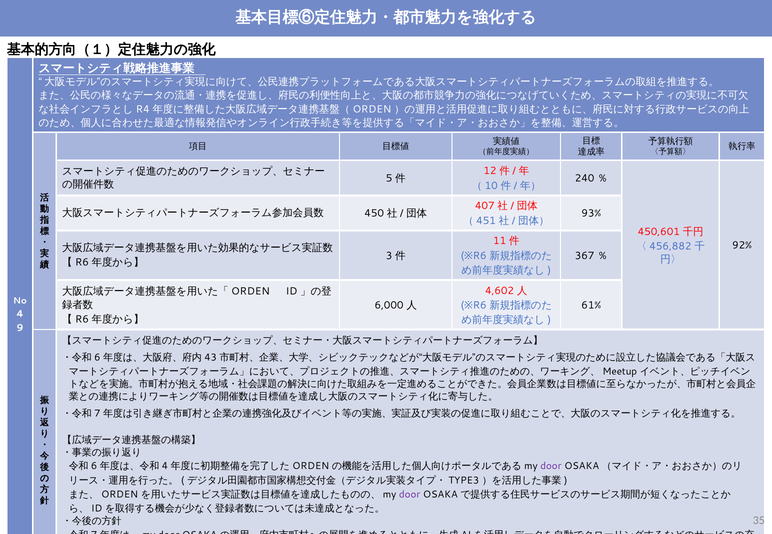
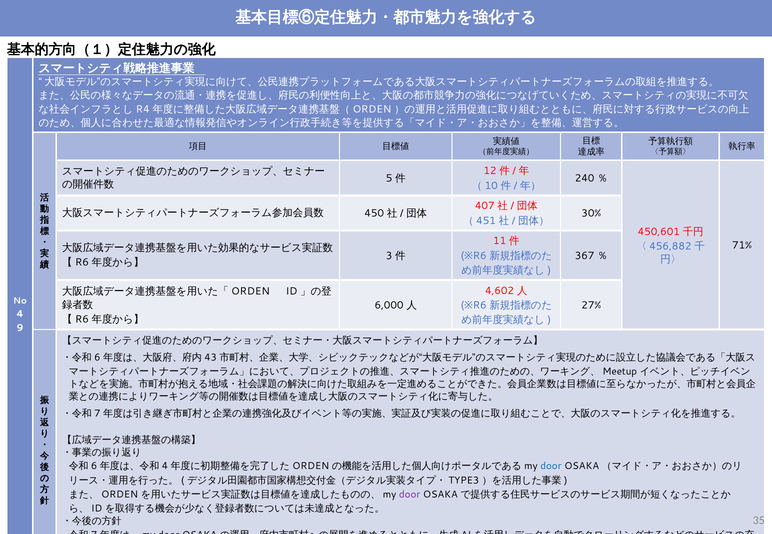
93%: 93% -> 30%
92%: 92% -> 71%
61%: 61% -> 27%
door at (551, 467) colour: purple -> blue
